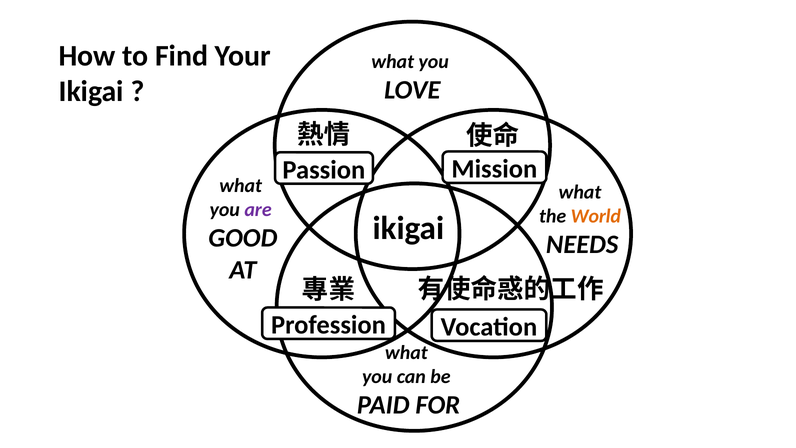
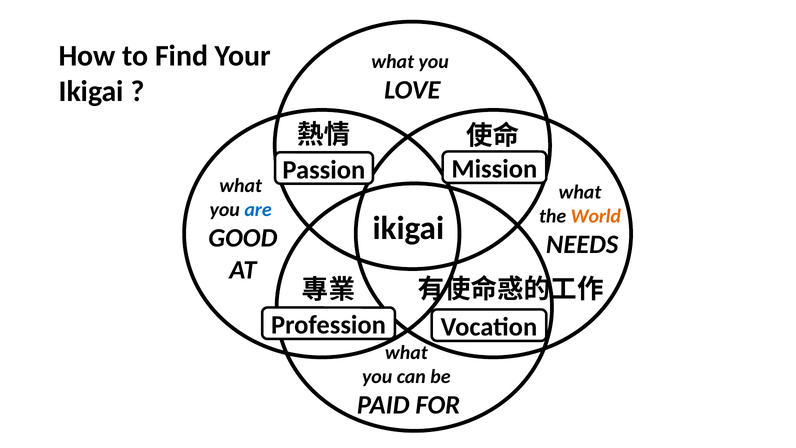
are colour: purple -> blue
